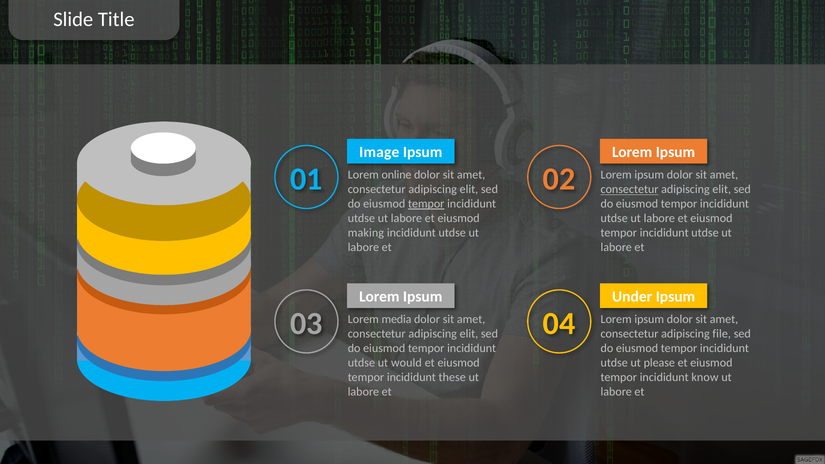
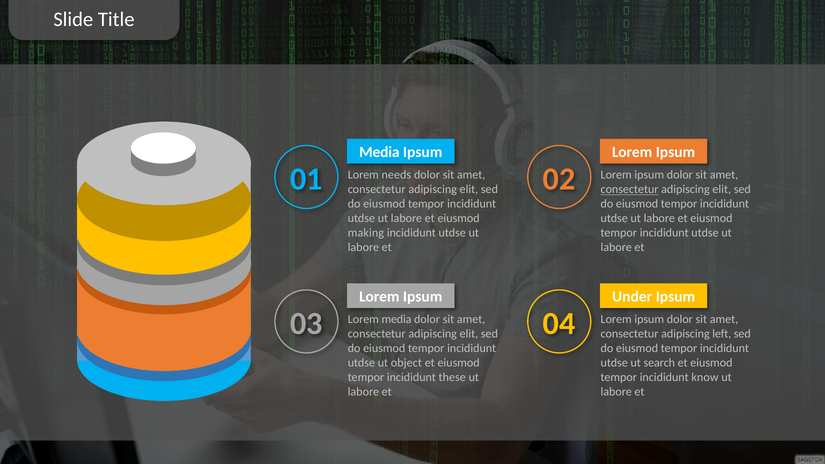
Image at (379, 152): Image -> Media
online: online -> needs
tempor at (426, 204) underline: present -> none
file: file -> left
would: would -> object
please: please -> search
